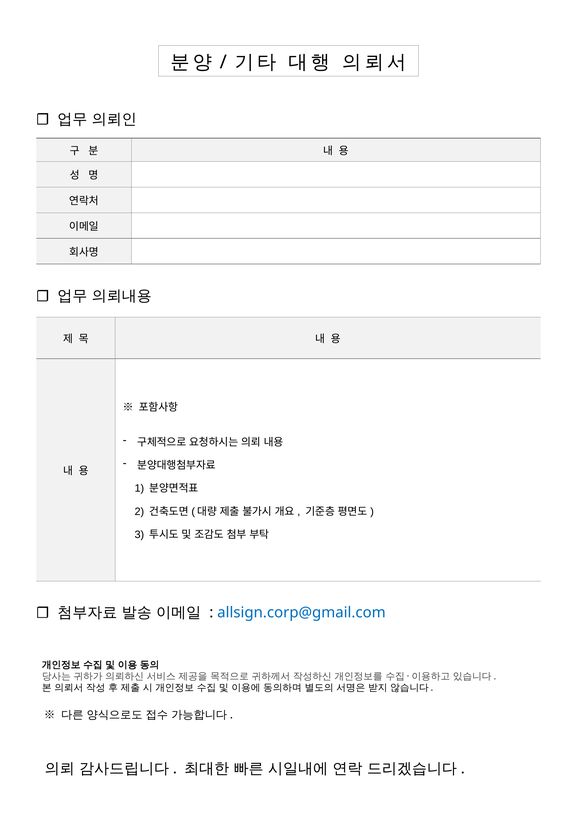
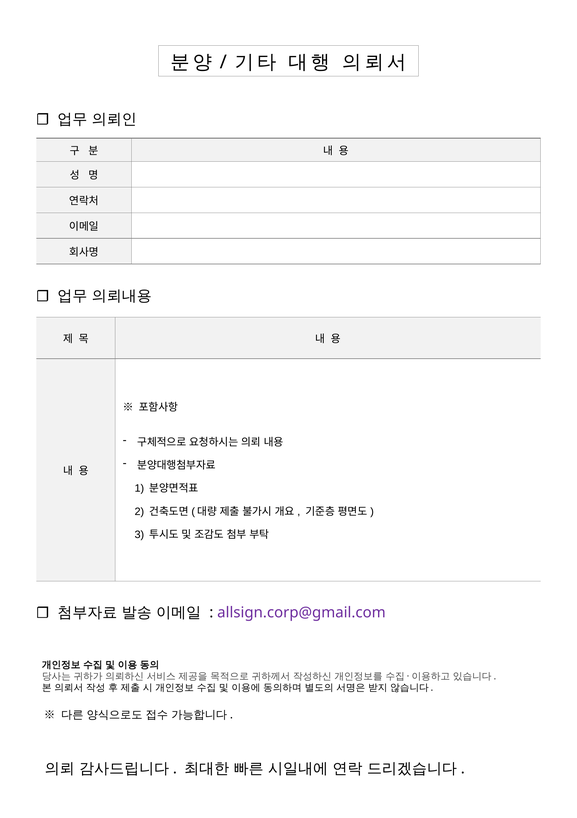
allsign.corp@gmail.com colour: blue -> purple
